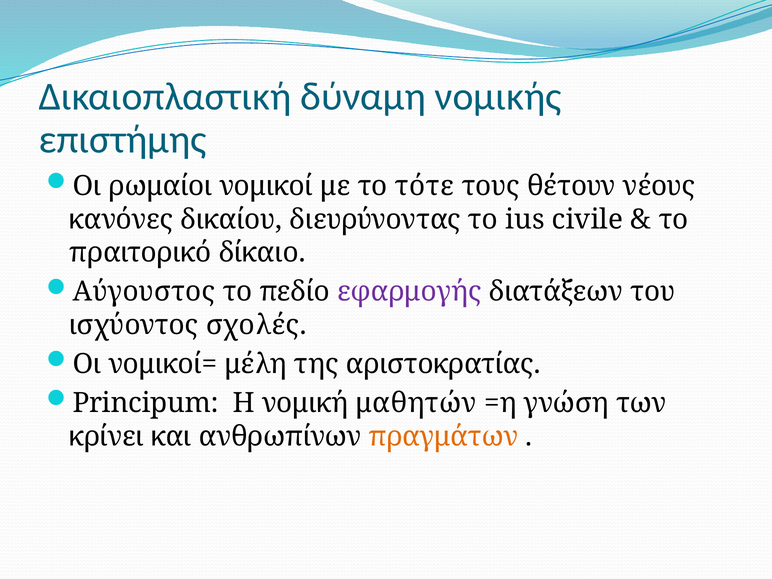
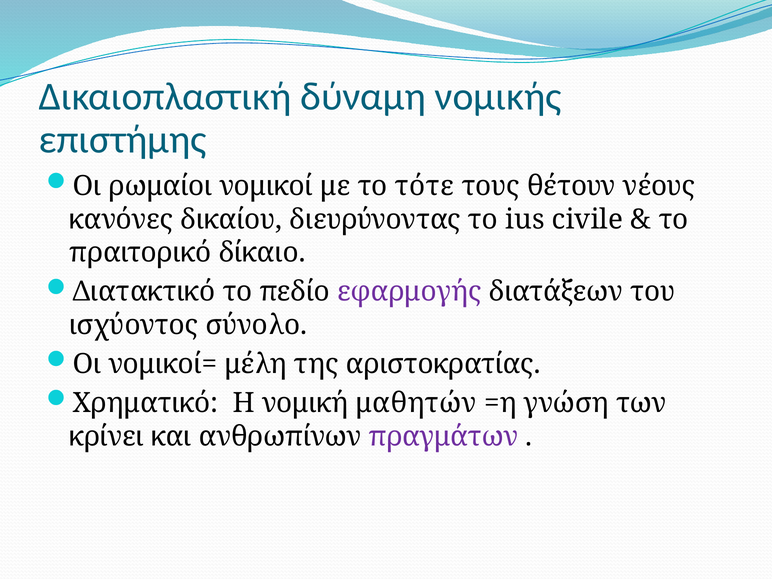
Aύγουστος: Aύγουστος -> Διατακτικό
σχολές: σχολές -> σύνολο
Principum: Principum -> Χρηματικό
πραγμάτων colour: orange -> purple
